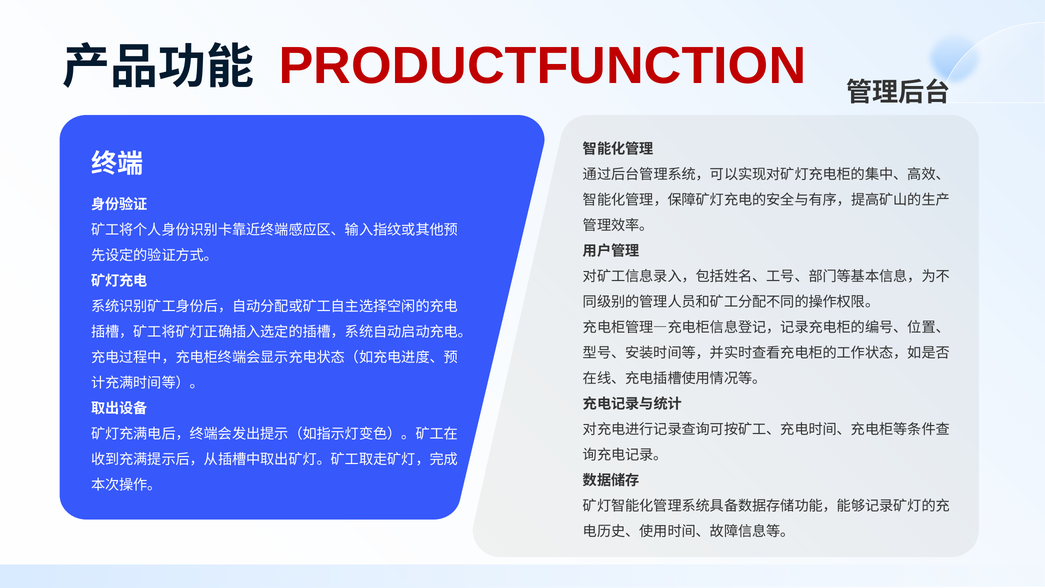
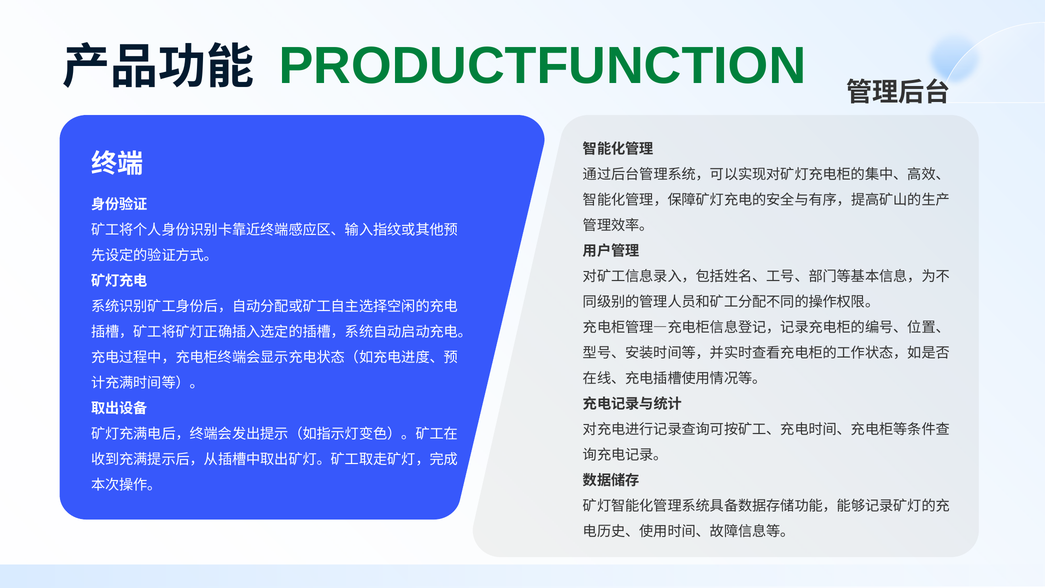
PRODUCTFUNCTION colour: red -> green
